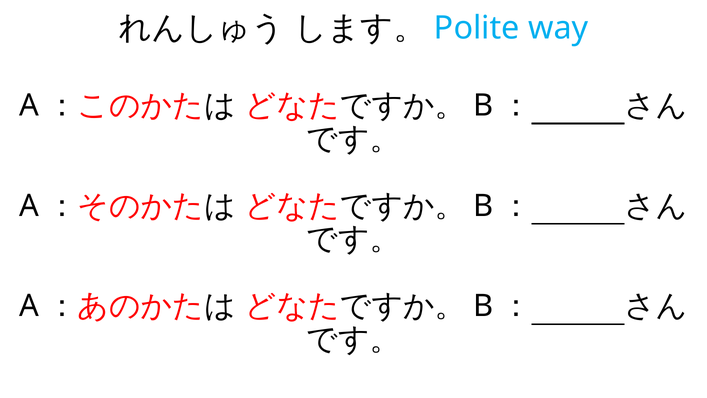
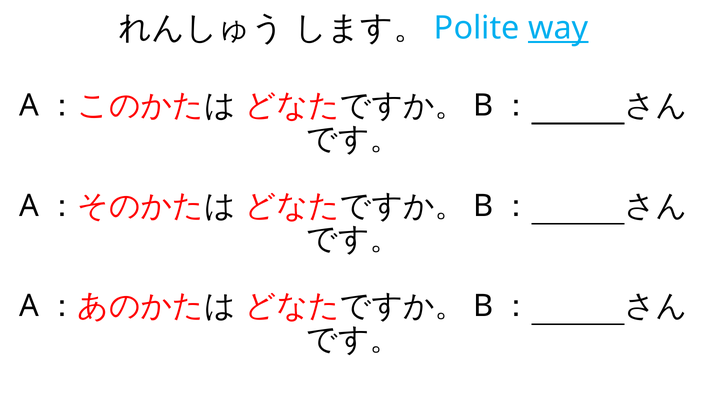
way underline: none -> present
